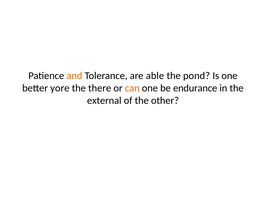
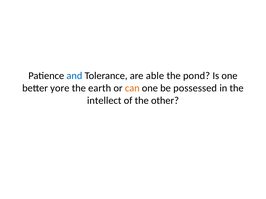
and colour: orange -> blue
there: there -> earth
endurance: endurance -> possessed
external: external -> intellect
